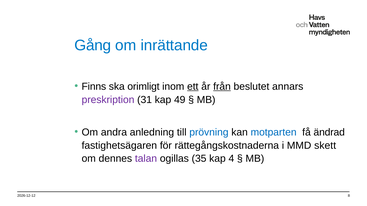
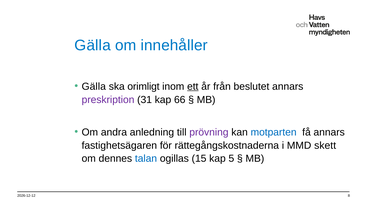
Gång at (93, 45): Gång -> Gälla
inrättande: inrättande -> innehåller
Finns at (94, 87): Finns -> Gälla
från underline: present -> none
49: 49 -> 66
prövning colour: blue -> purple
få ändrad: ändrad -> annars
talan colour: purple -> blue
35: 35 -> 15
4: 4 -> 5
